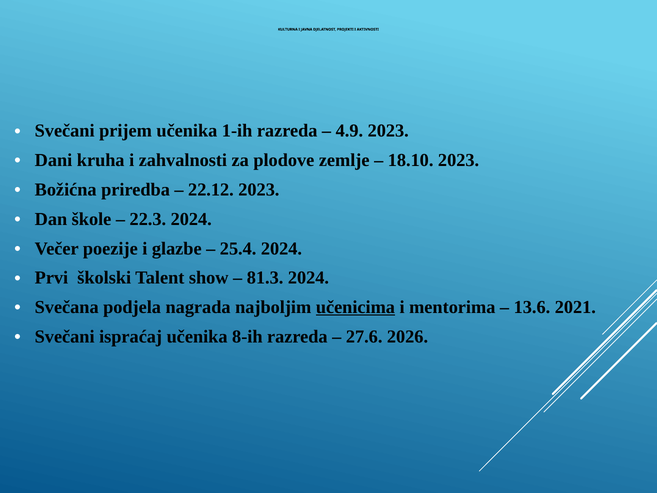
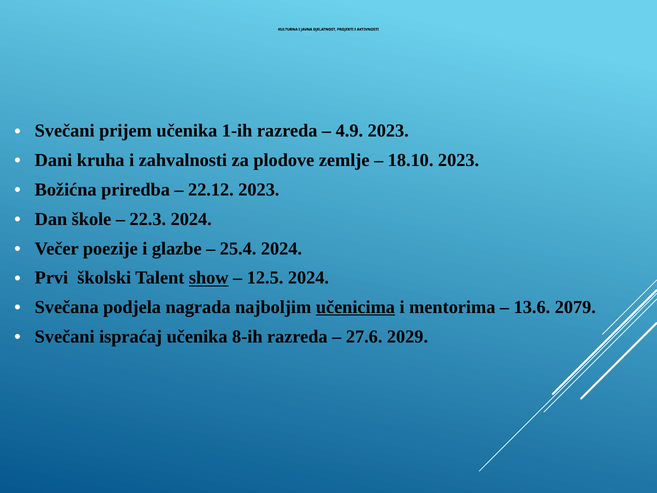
show underline: none -> present
81.3: 81.3 -> 12.5
2021: 2021 -> 2079
2026: 2026 -> 2029
